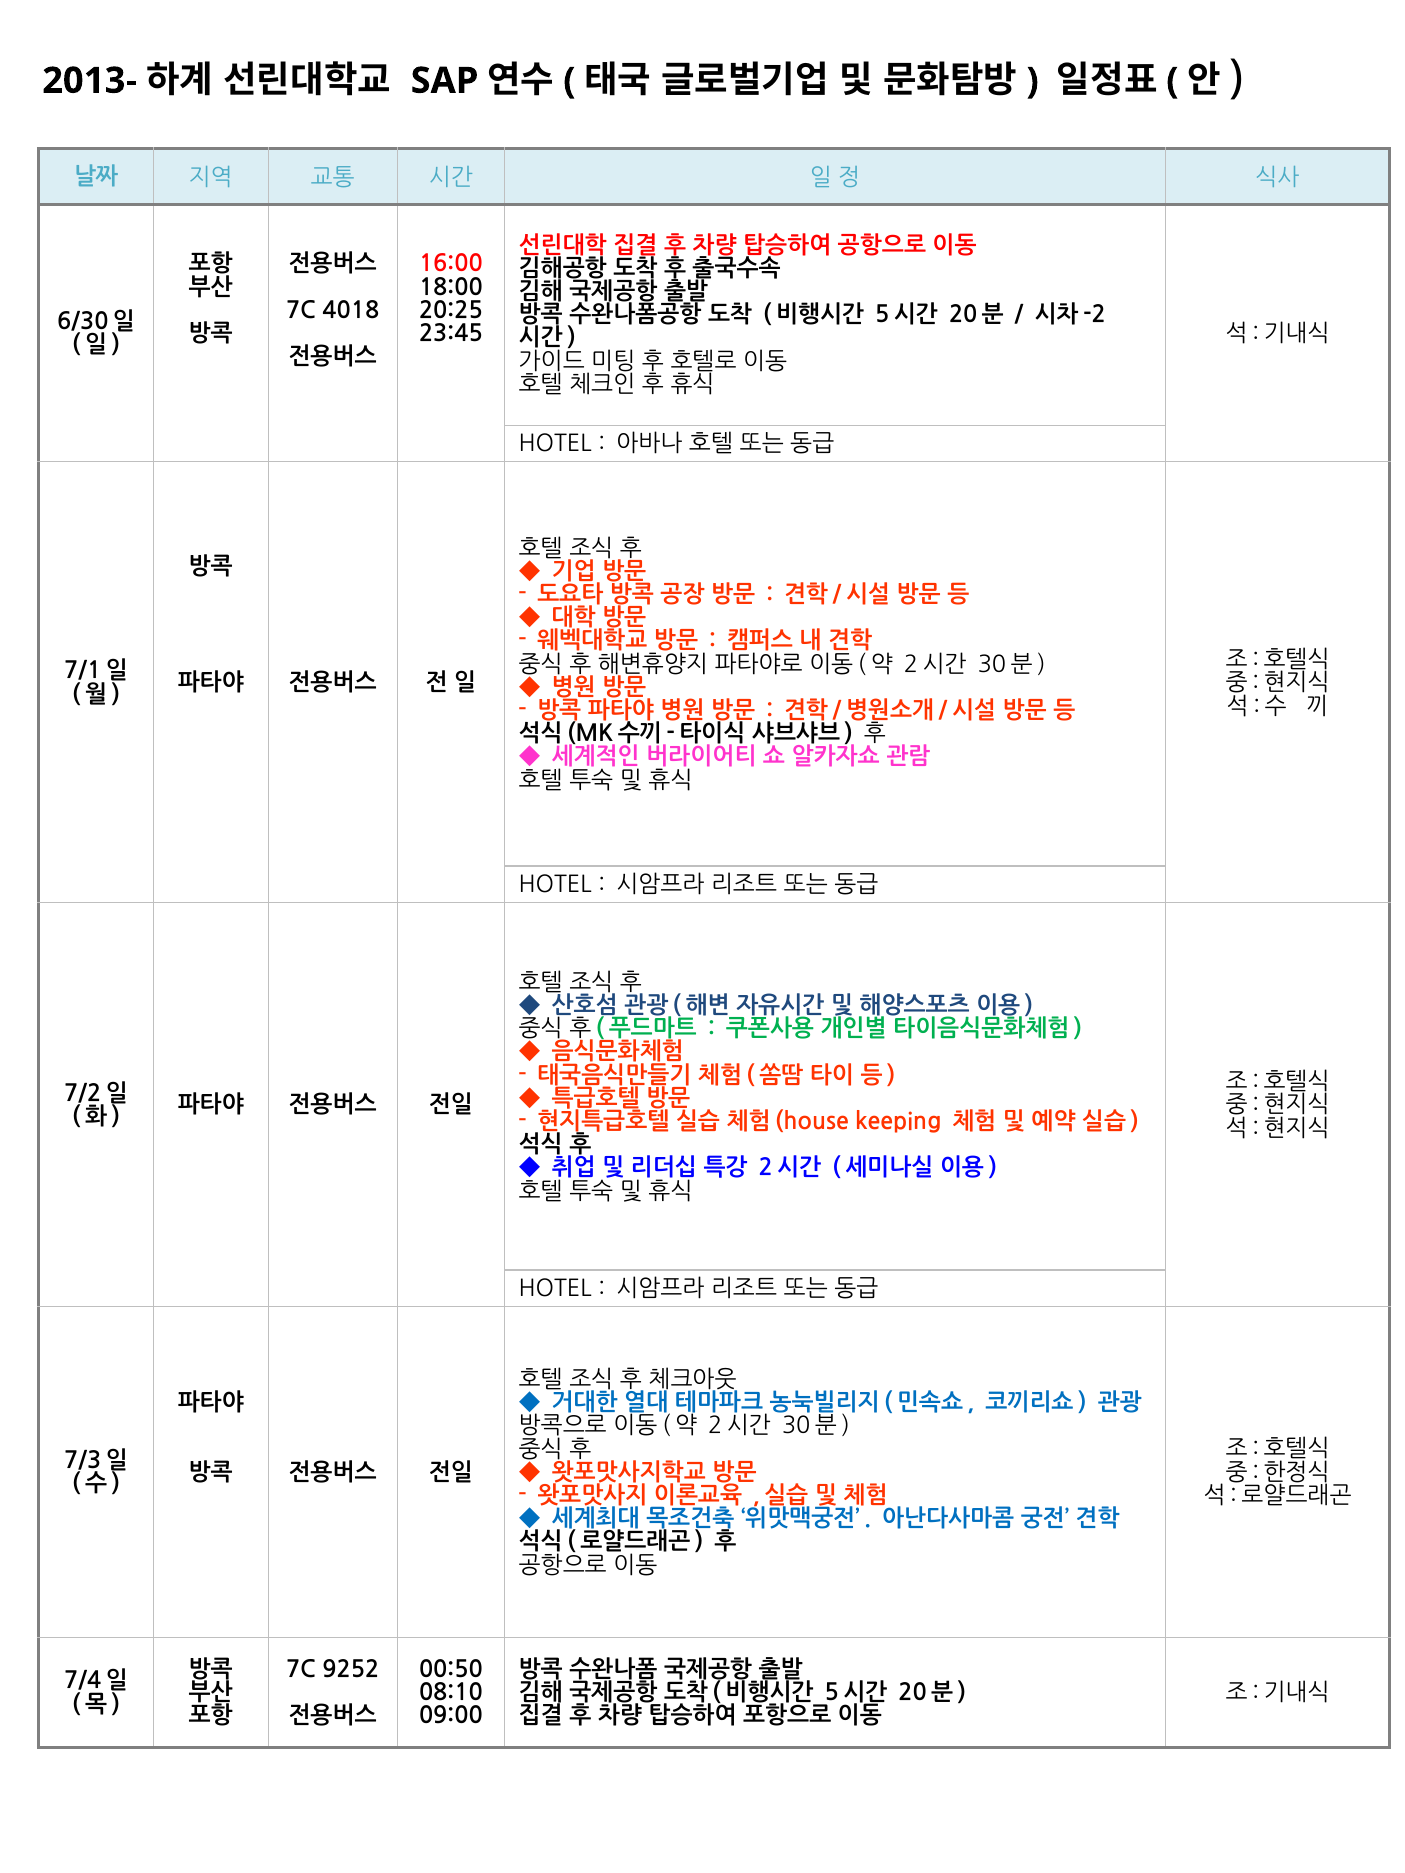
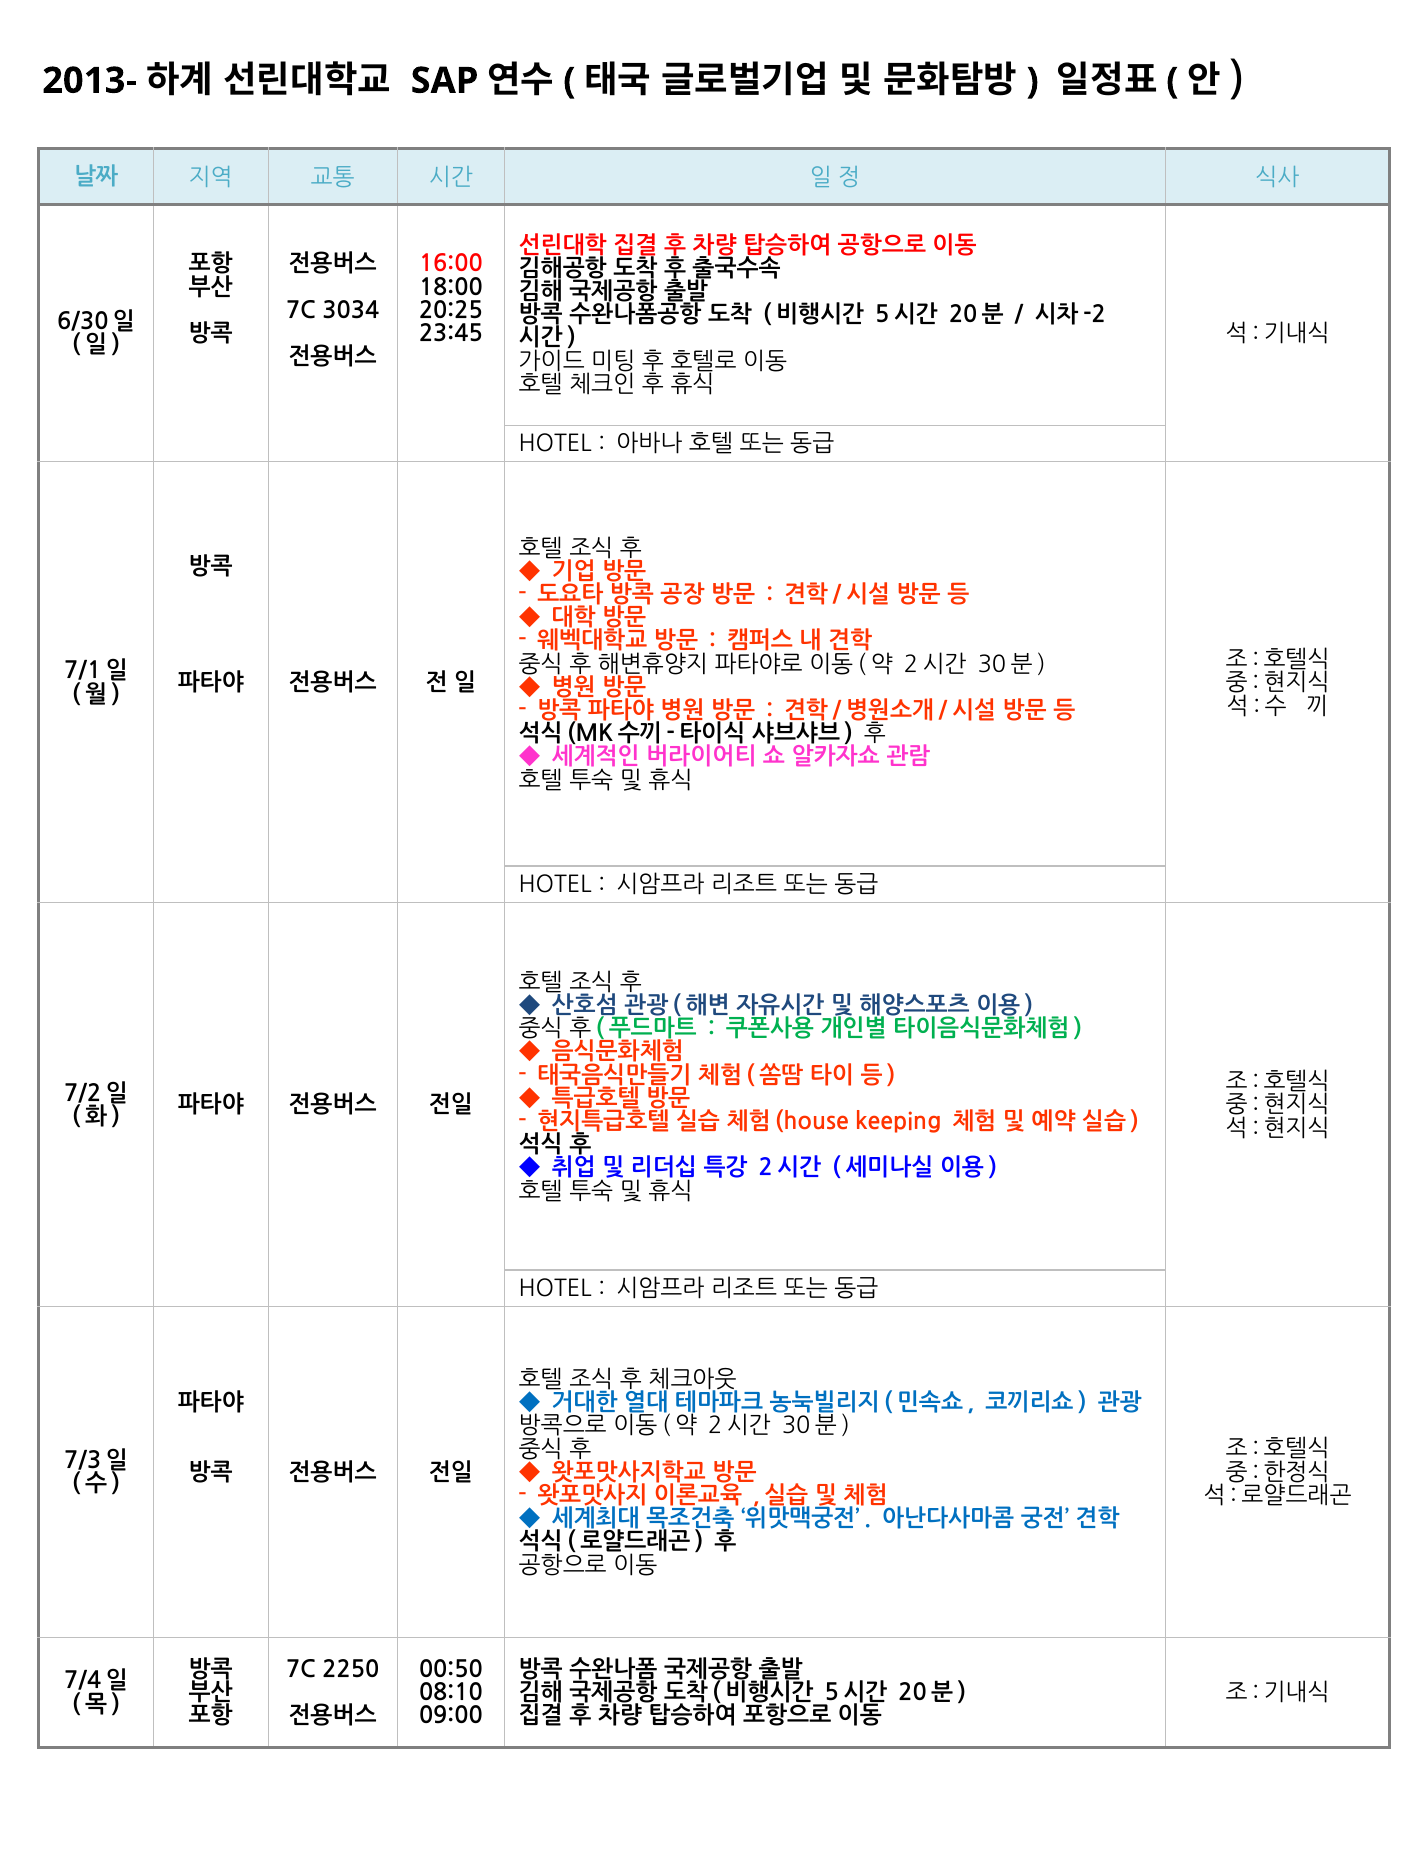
4018: 4018 -> 3034
9252: 9252 -> 2250
